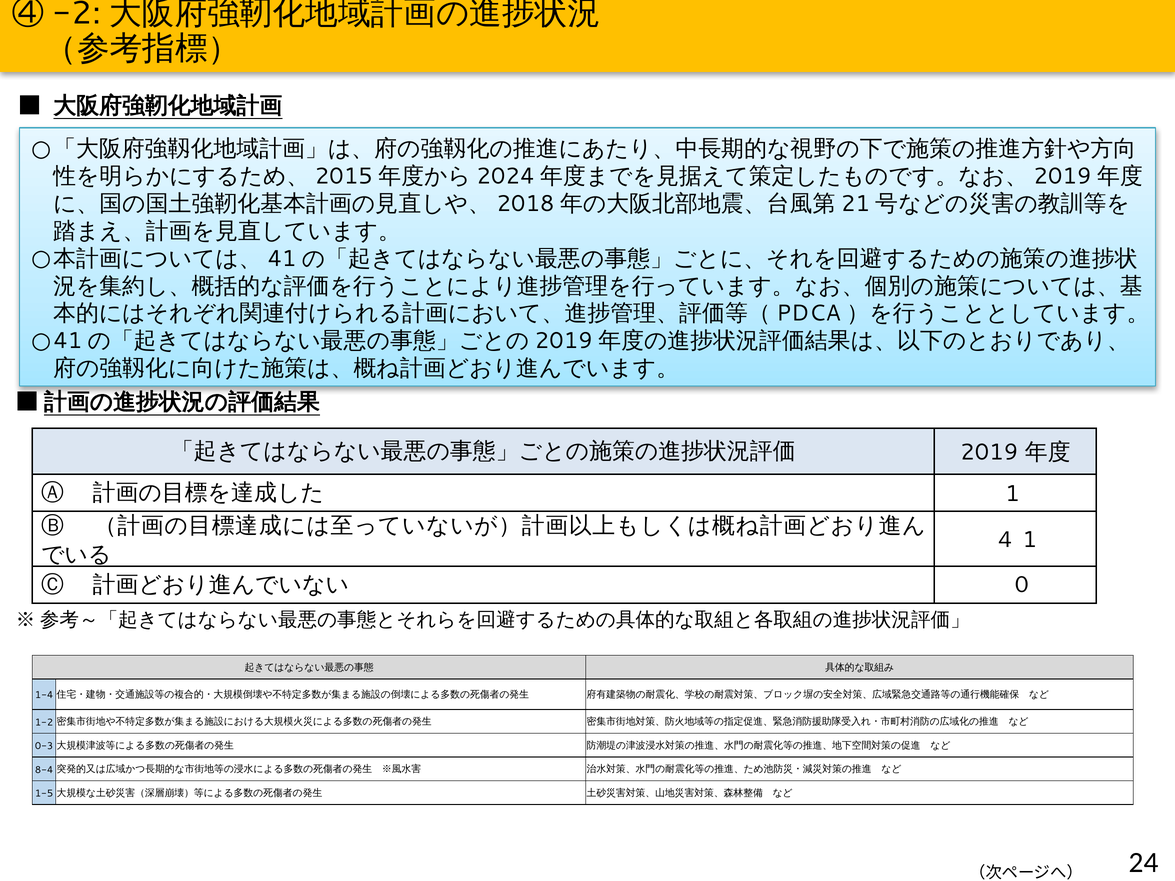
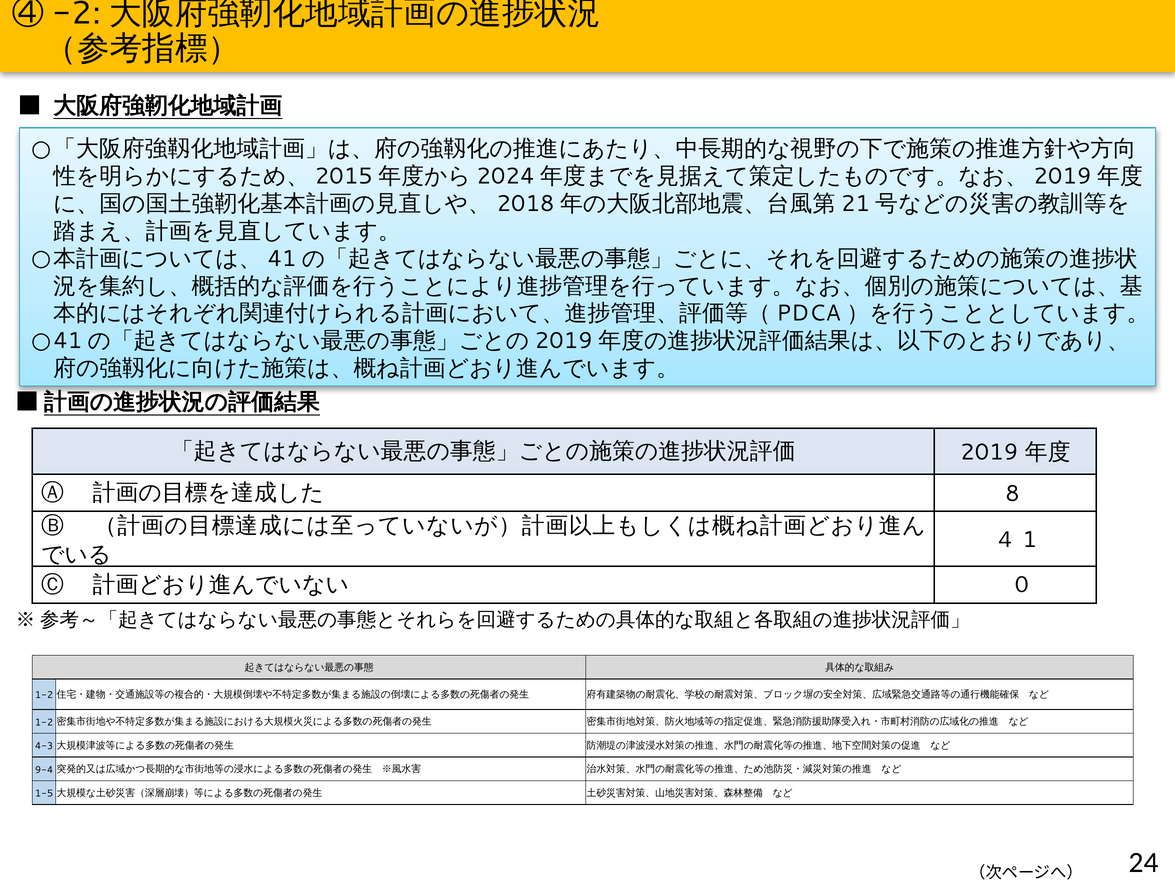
1 at (1012, 494): 1 -> 8
1-4 at (44, 695): 1-4 -> 1-2
0-3: 0-3 -> 4-3
8-4: 8-4 -> 9-4
